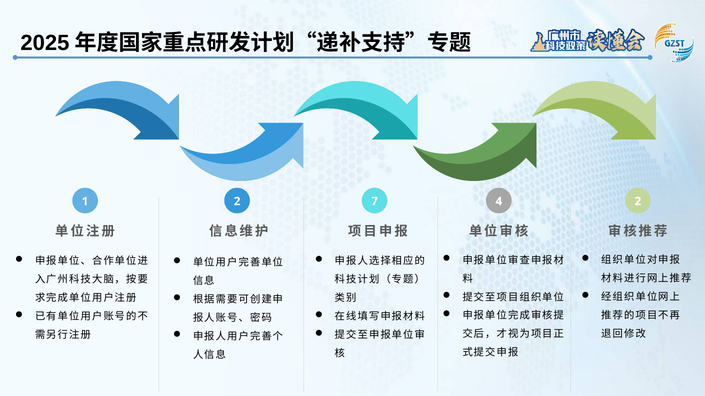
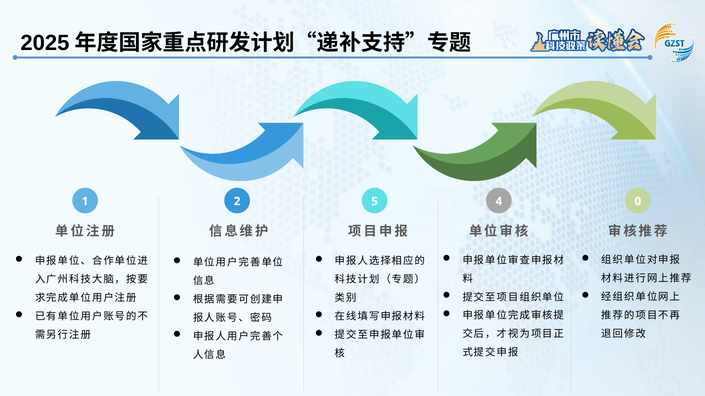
7: 7 -> 5
4 2: 2 -> 0
